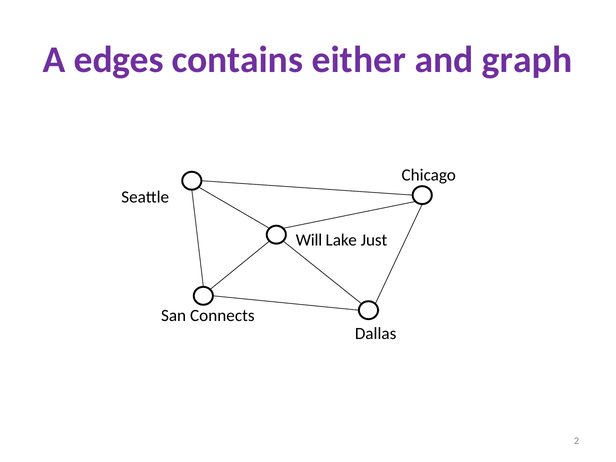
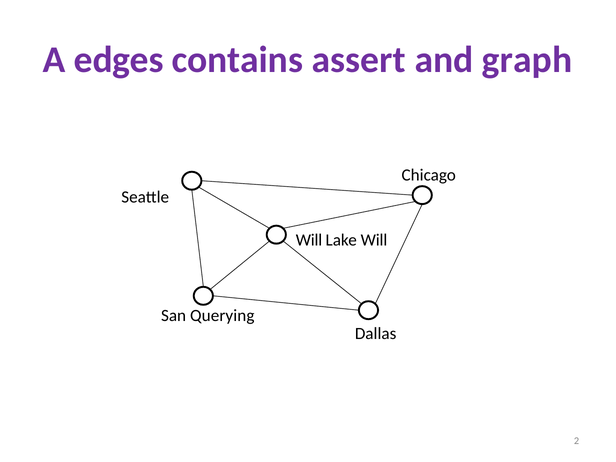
either: either -> assert
Lake Just: Just -> Will
Connects: Connects -> Querying
